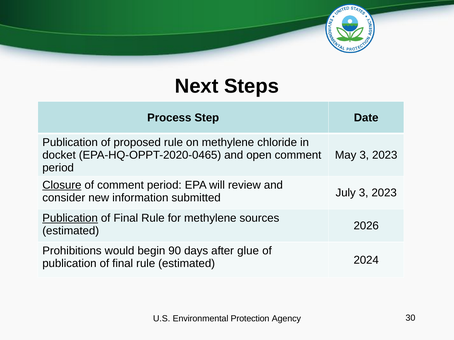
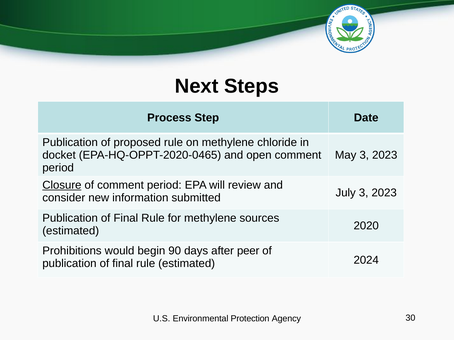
Publication at (70, 218) underline: present -> none
2026: 2026 -> 2020
glue: glue -> peer
